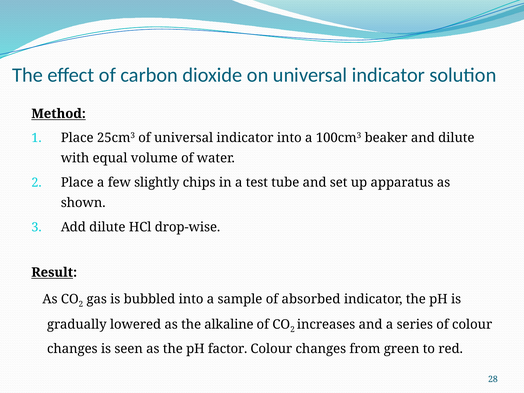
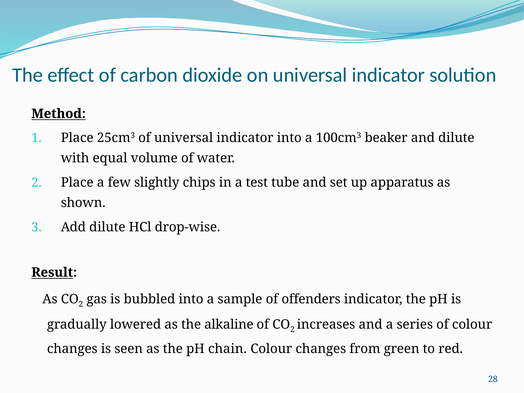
absorbed: absorbed -> offenders
factor: factor -> chain
